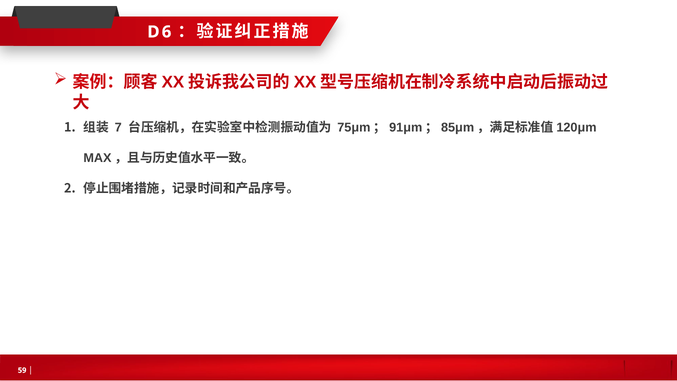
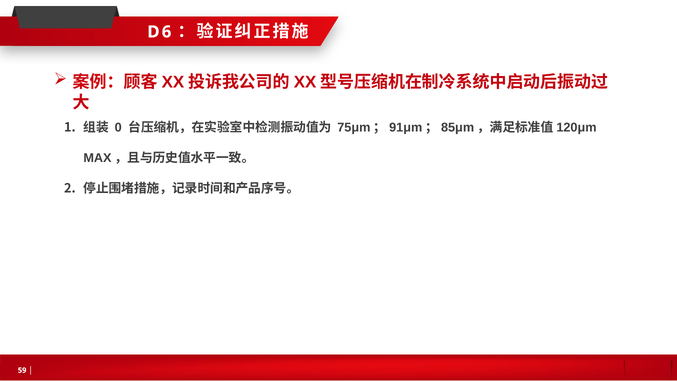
7: 7 -> 0
